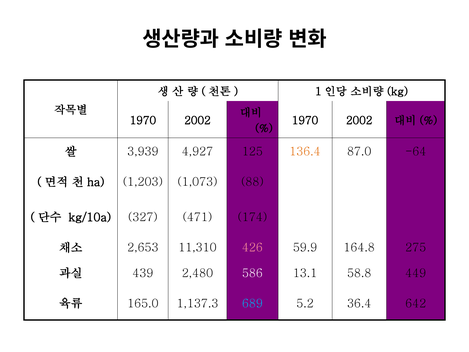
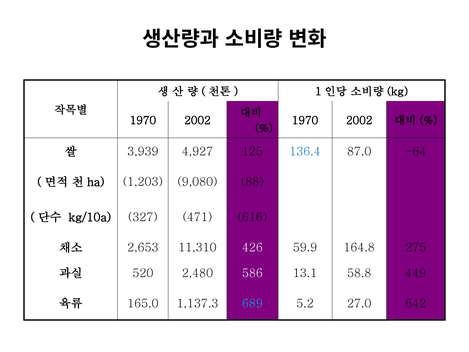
136.4 colour: orange -> blue
1,073: 1,073 -> 9,080
174: 174 -> 616
426 colour: pink -> white
439: 439 -> 520
36.4: 36.4 -> 27.0
